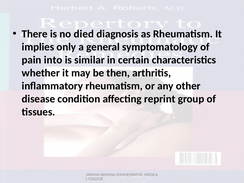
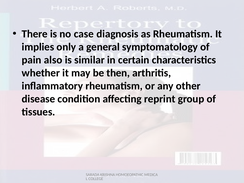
died: died -> case
into: into -> also
